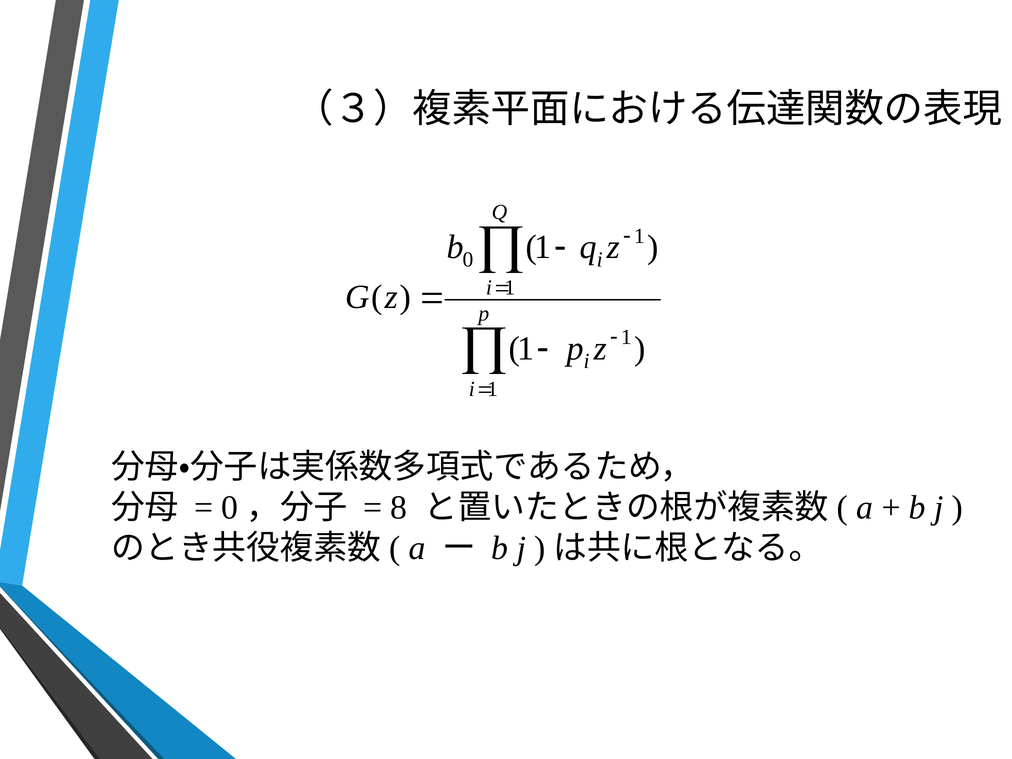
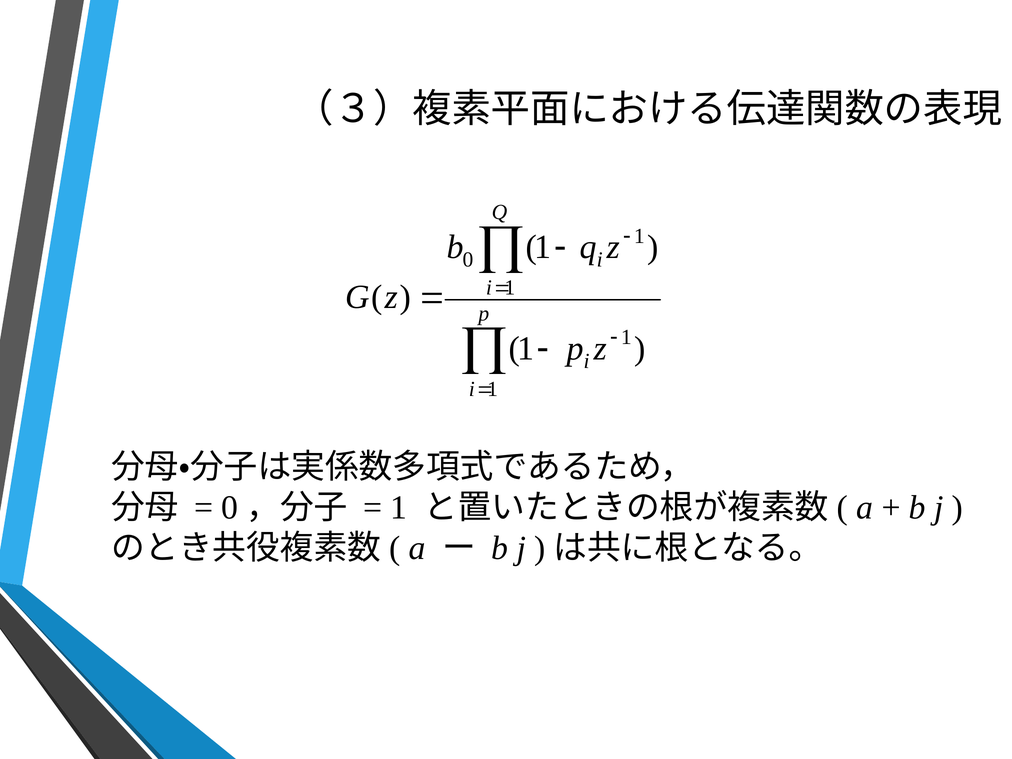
8 at (399, 508): 8 -> 1
